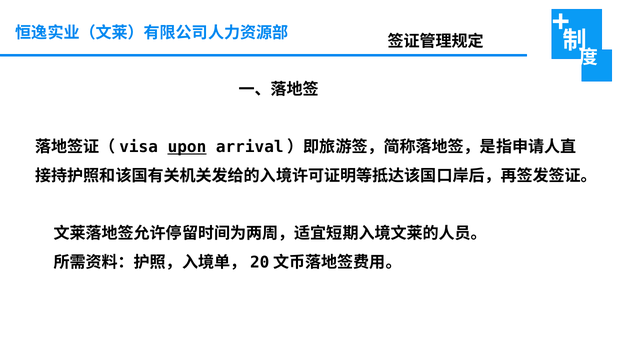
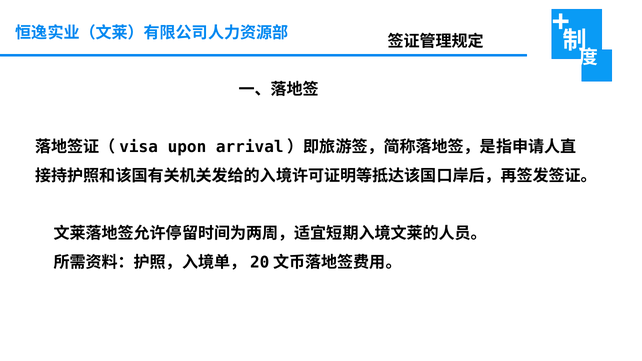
upon underline: present -> none
